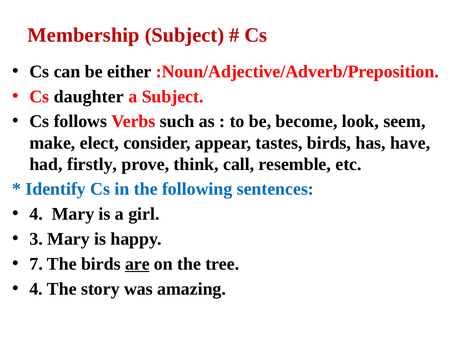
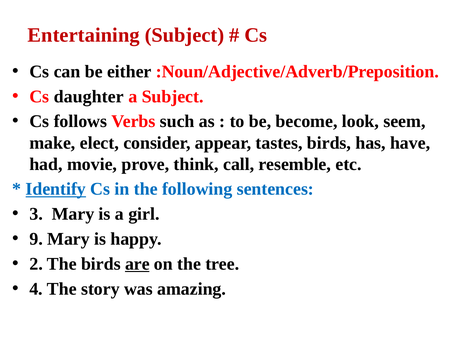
Membership: Membership -> Entertaining
firstly: firstly -> movie
Identify underline: none -> present
4 at (36, 214): 4 -> 3
3: 3 -> 9
7: 7 -> 2
